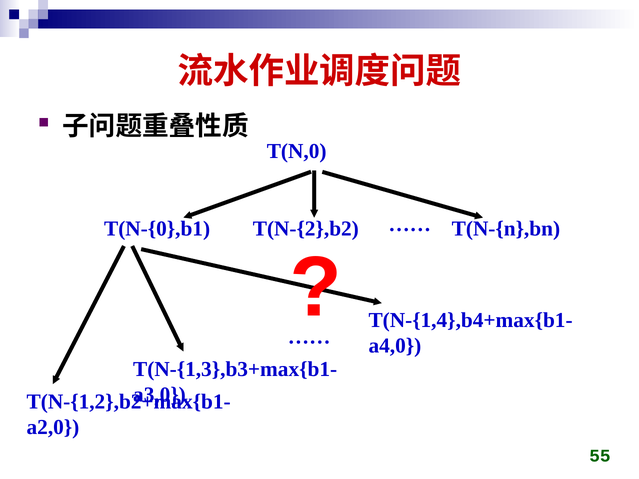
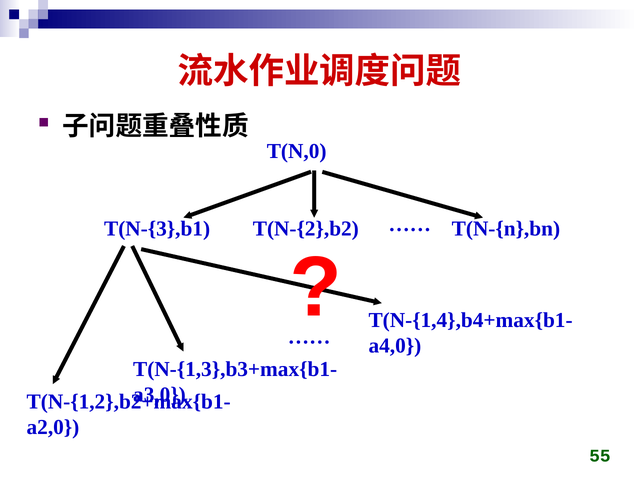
T(N-{0},b1: T(N-{0},b1 -> T(N-{3},b1
